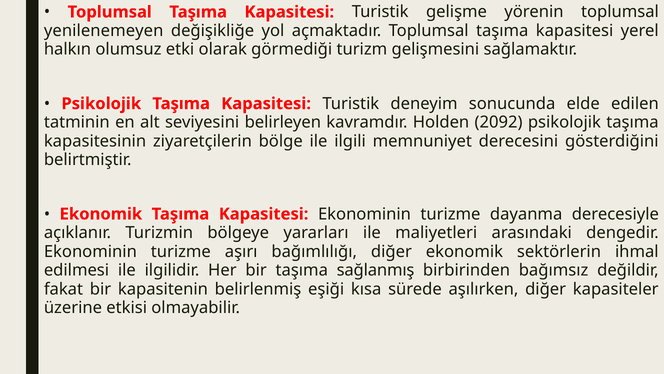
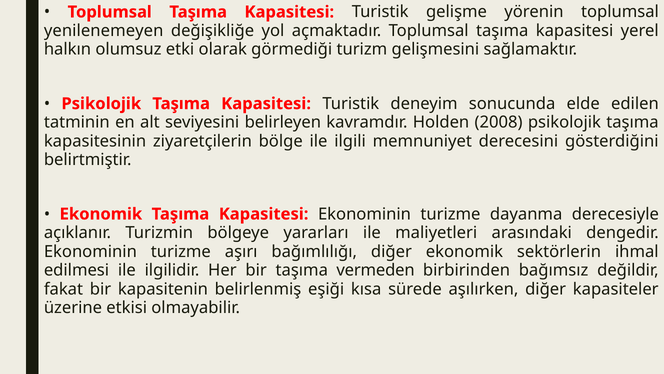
2092: 2092 -> 2008
sağlanmış: sağlanmış -> vermeden
